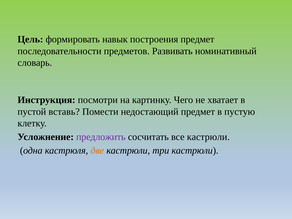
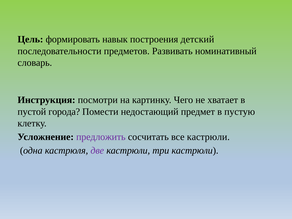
построения предмет: предмет -> детский
вставь: вставь -> города
две colour: orange -> purple
